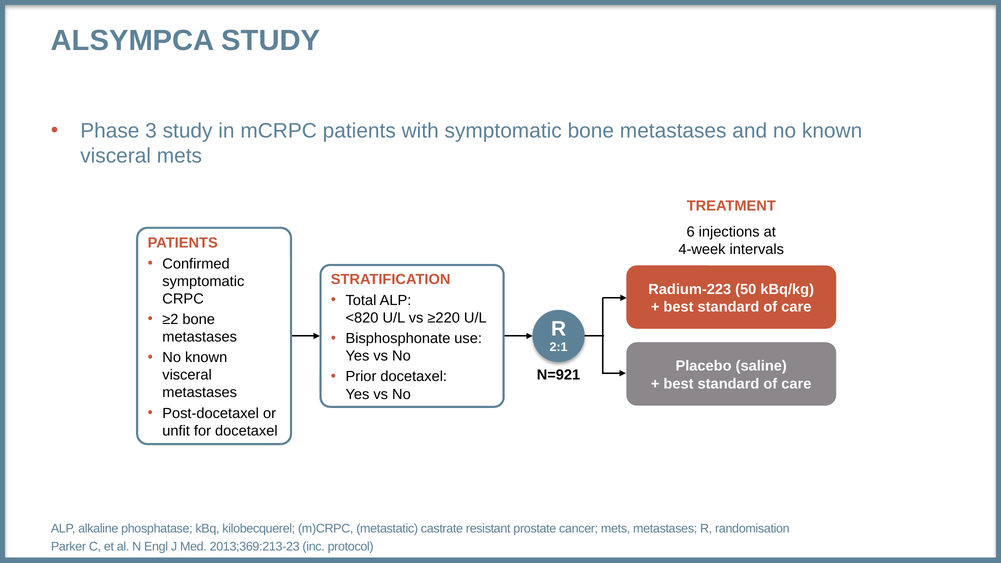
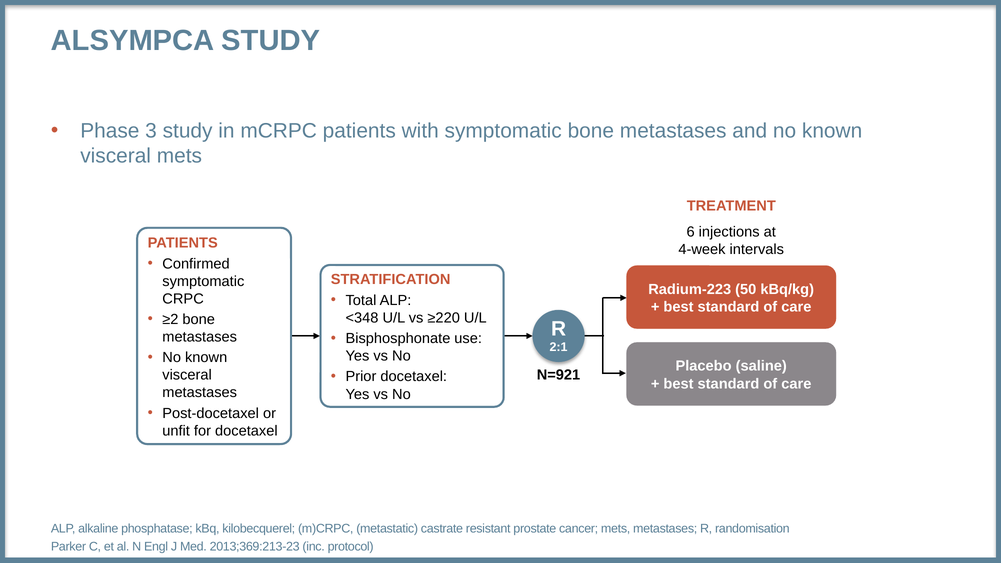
<820: <820 -> <348
